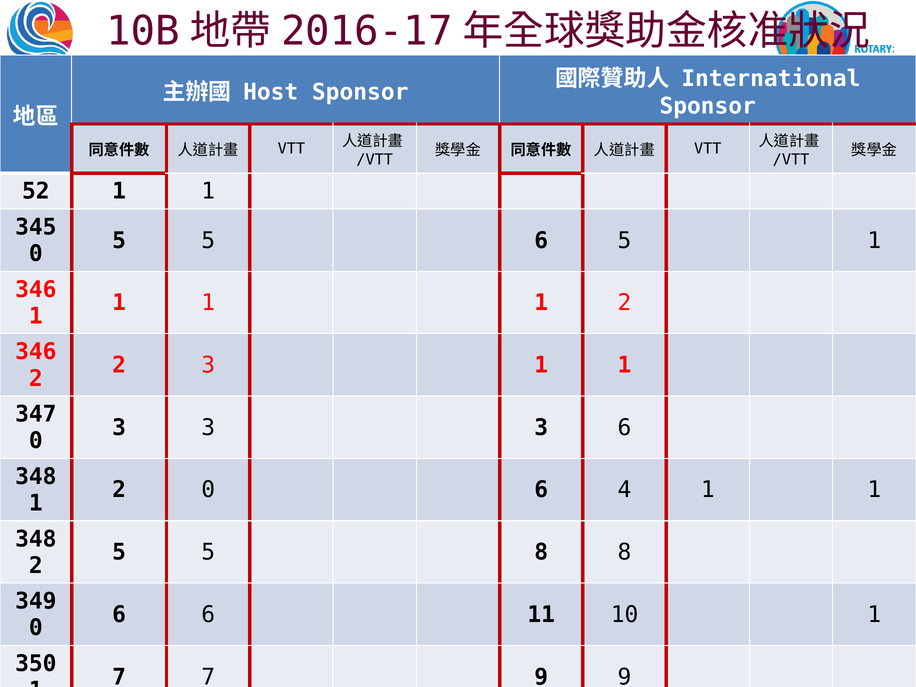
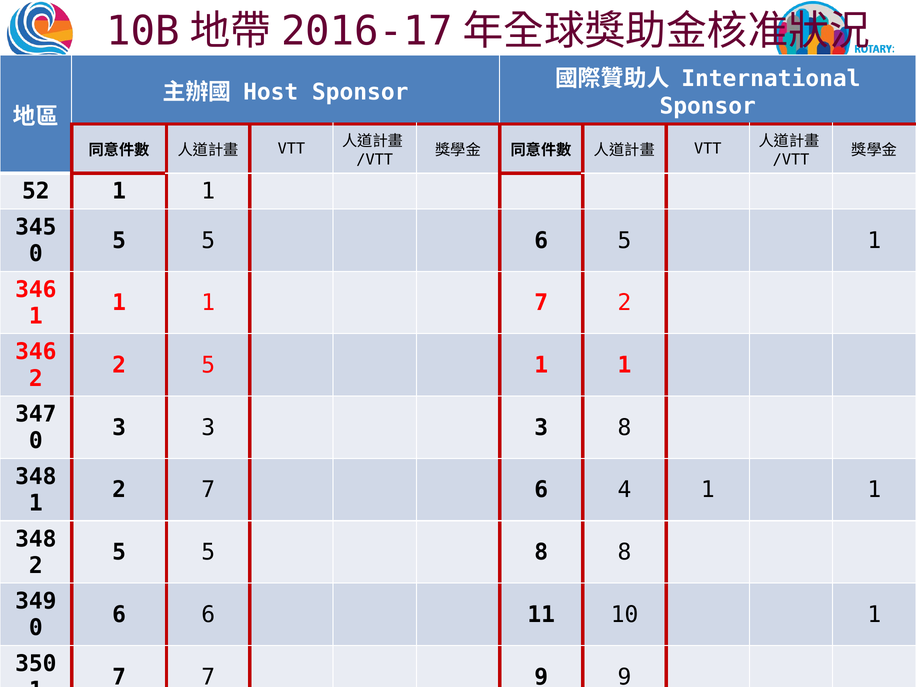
1 at (541, 303): 1 -> 7
3 at (208, 365): 3 -> 5
3 6: 6 -> 8
2 0: 0 -> 7
